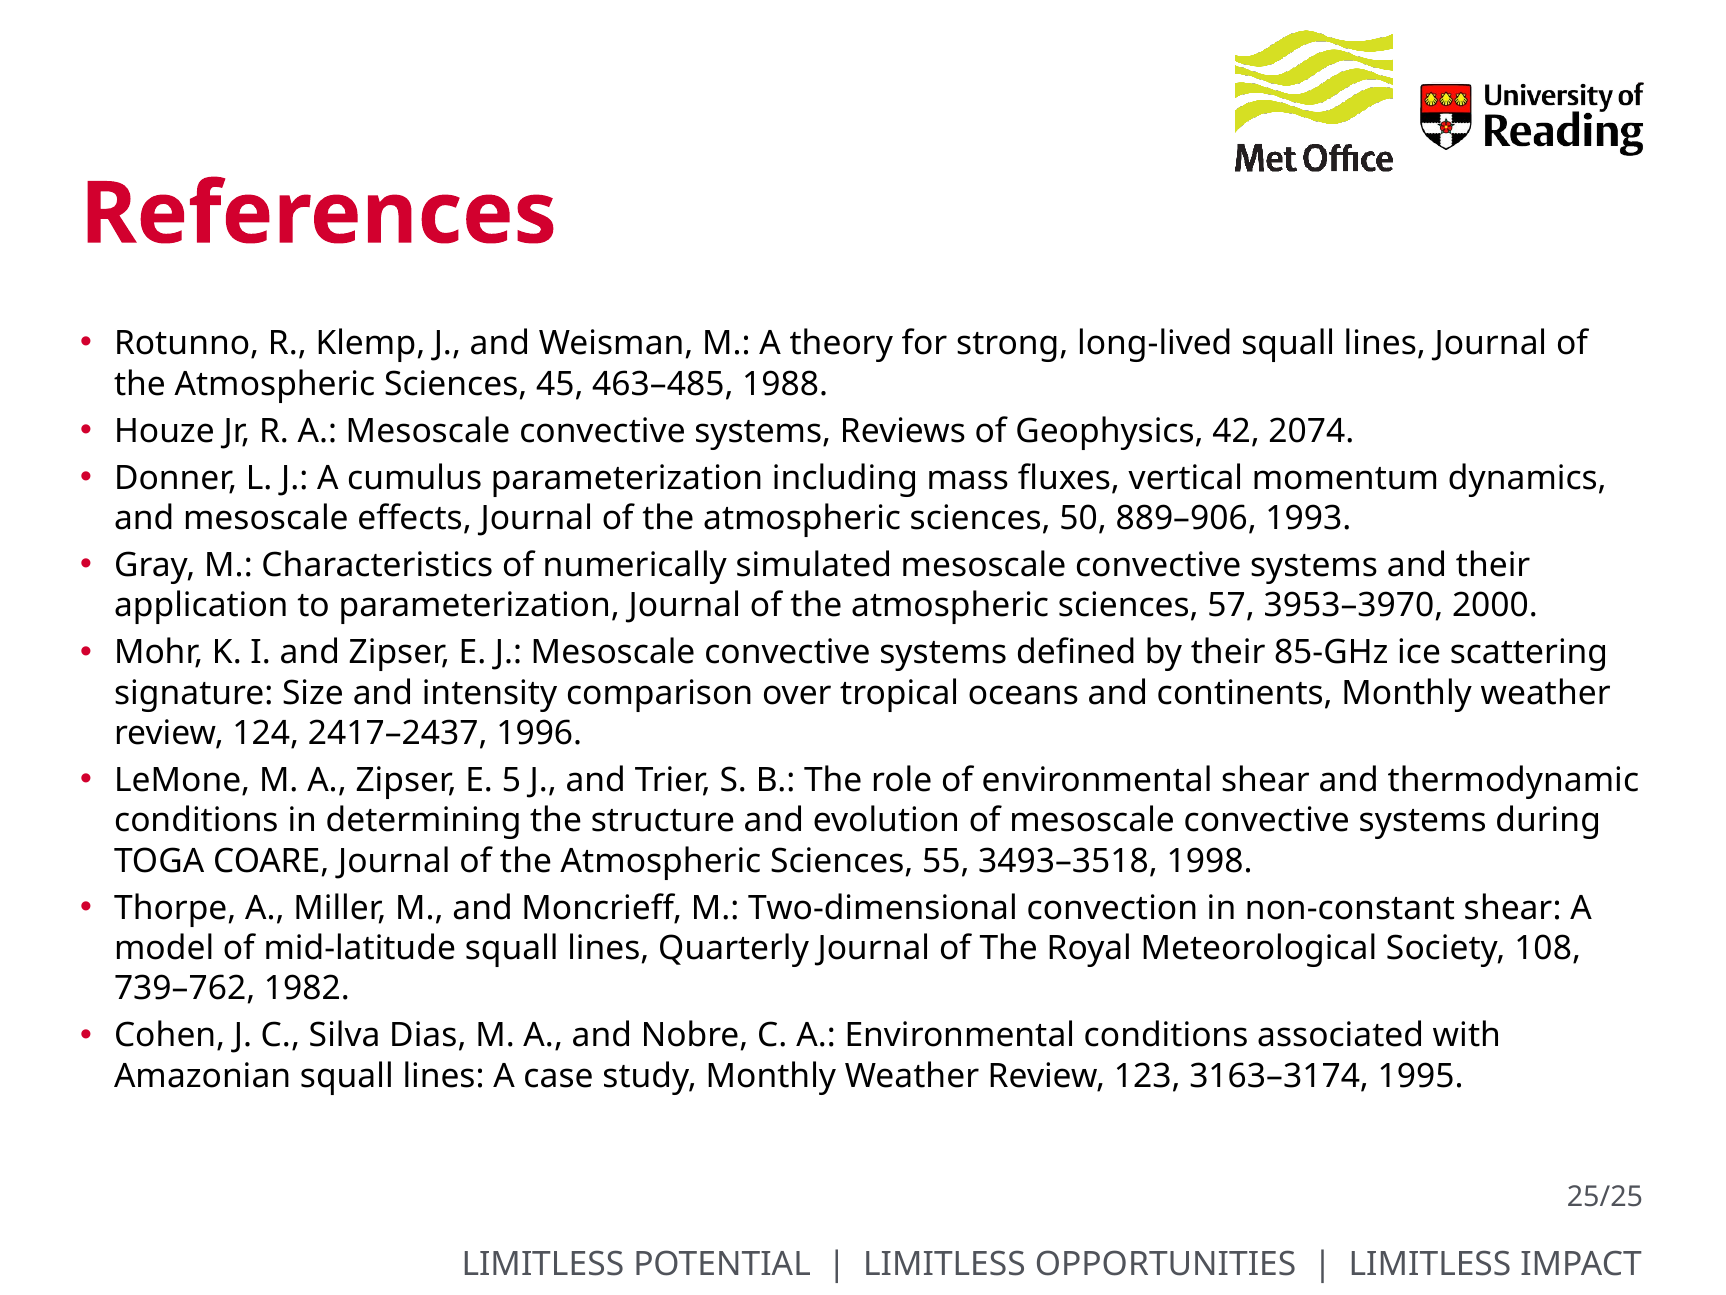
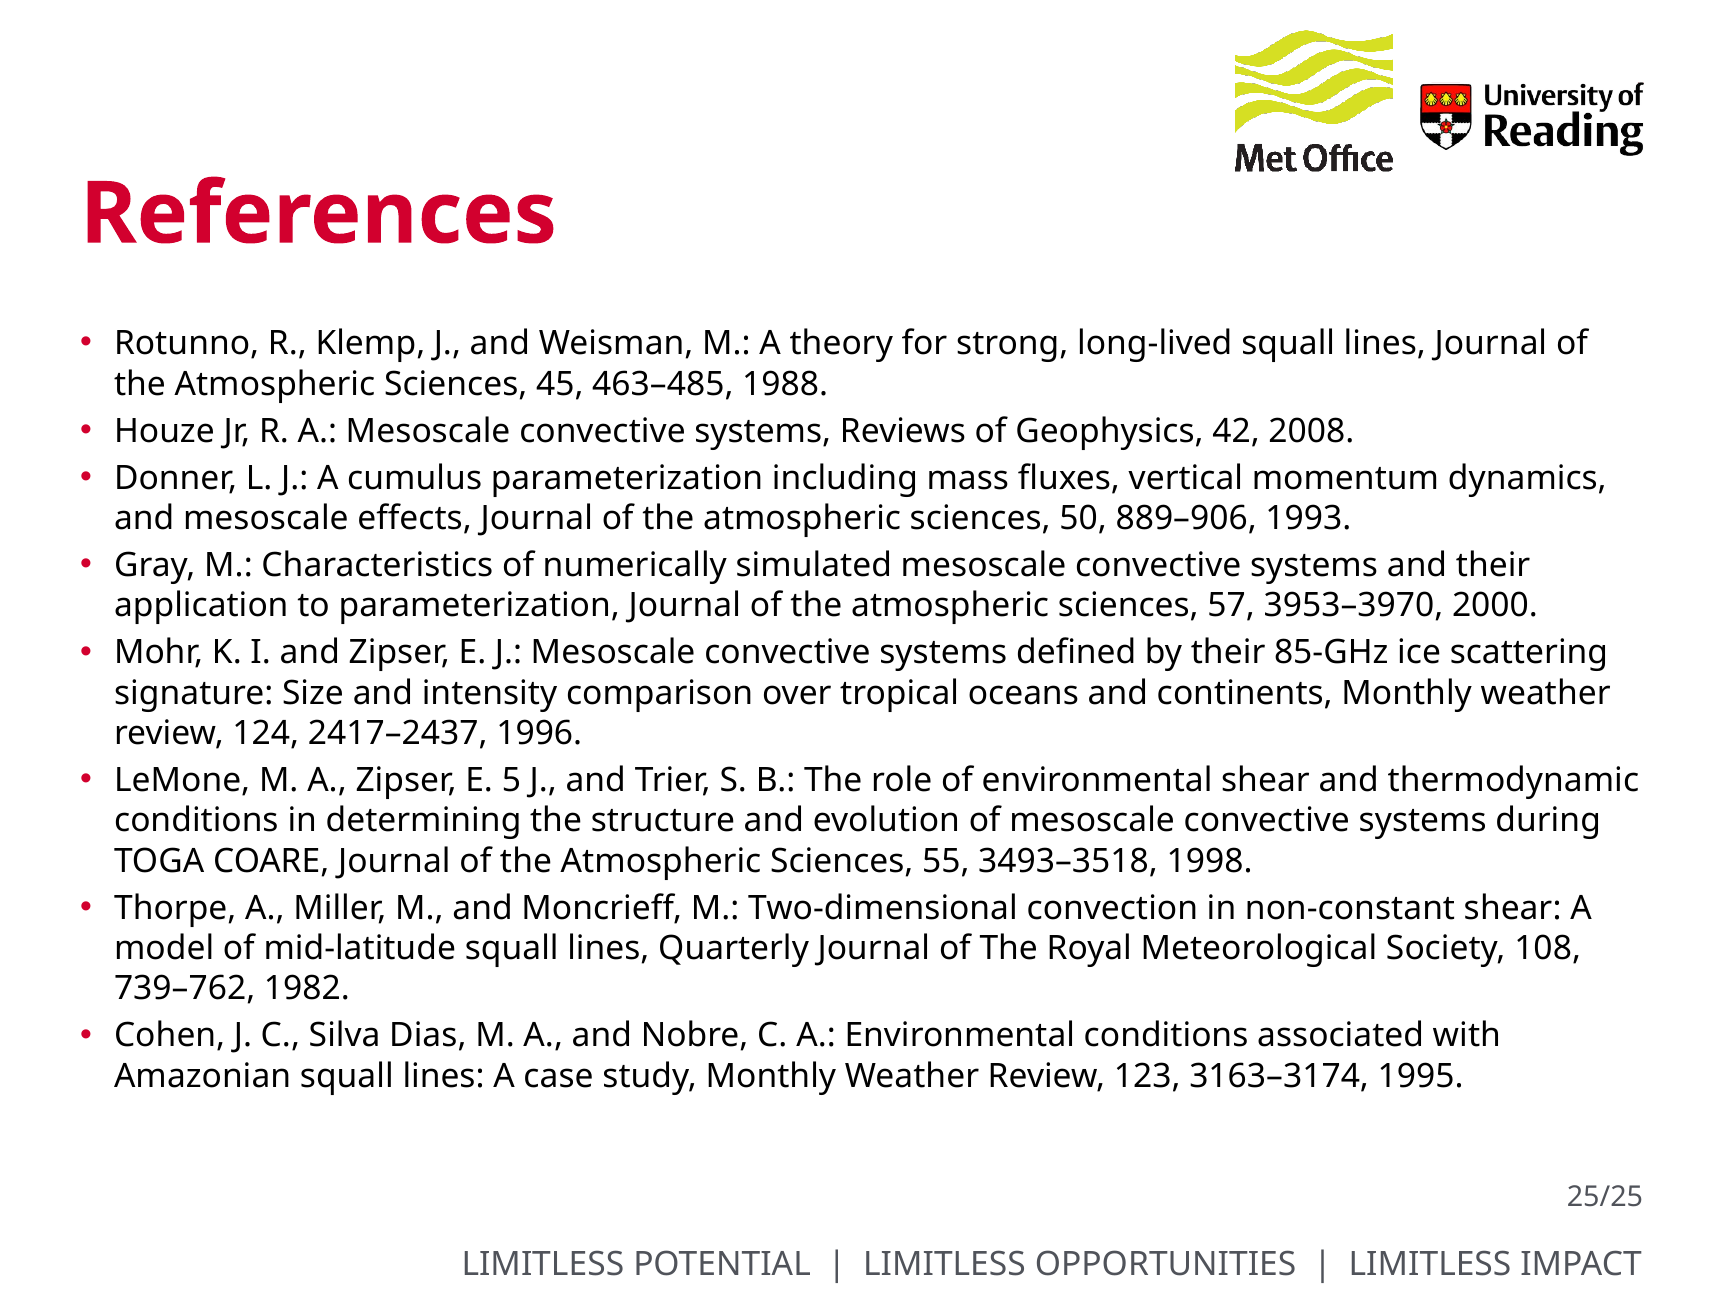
2074: 2074 -> 2008
